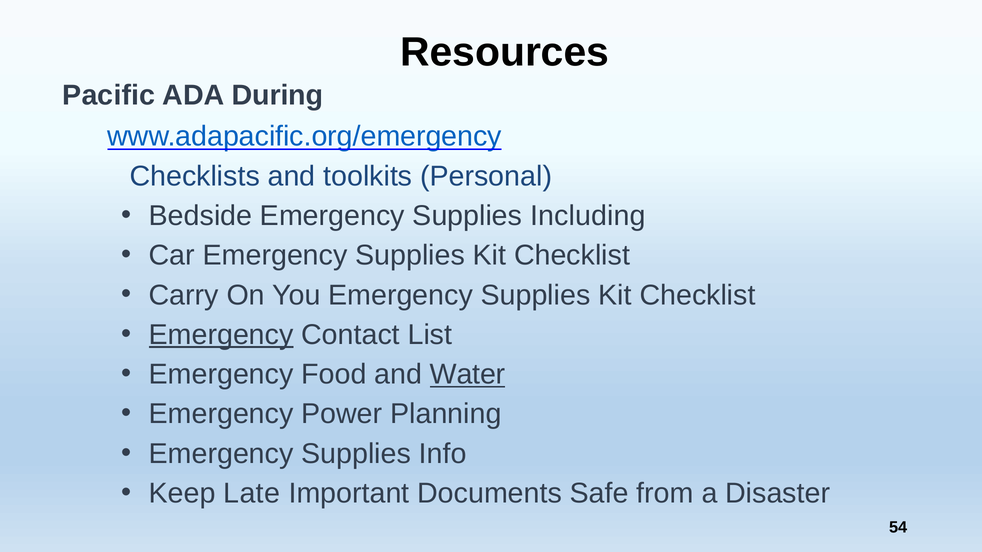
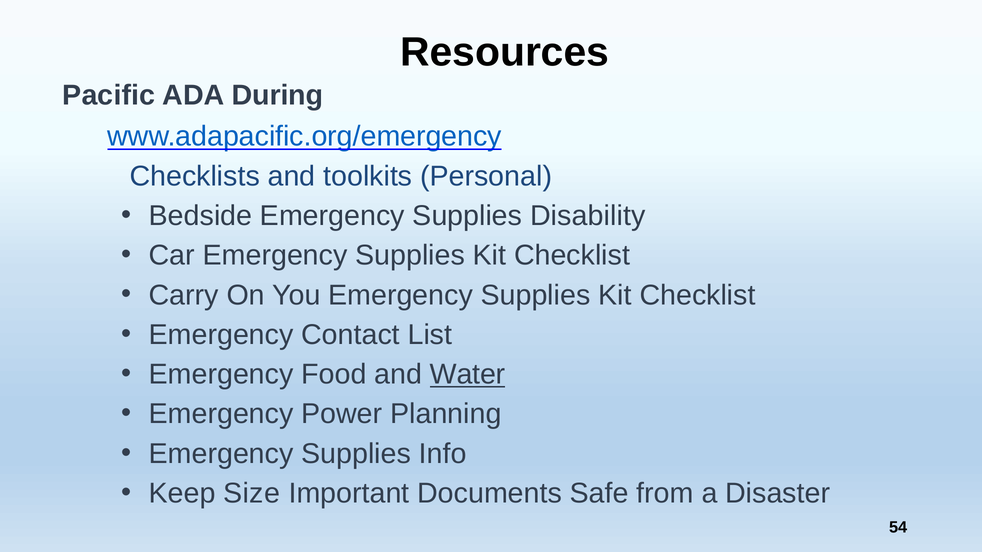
Including: Including -> Disability
Emergency at (221, 335) underline: present -> none
Late: Late -> Size
